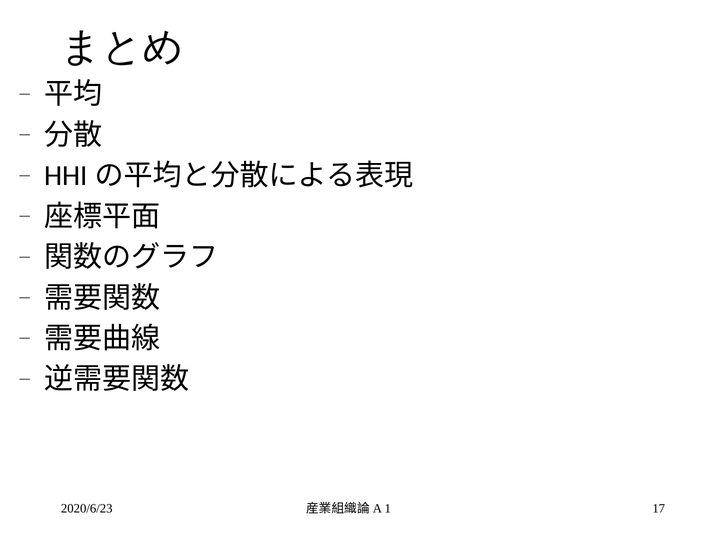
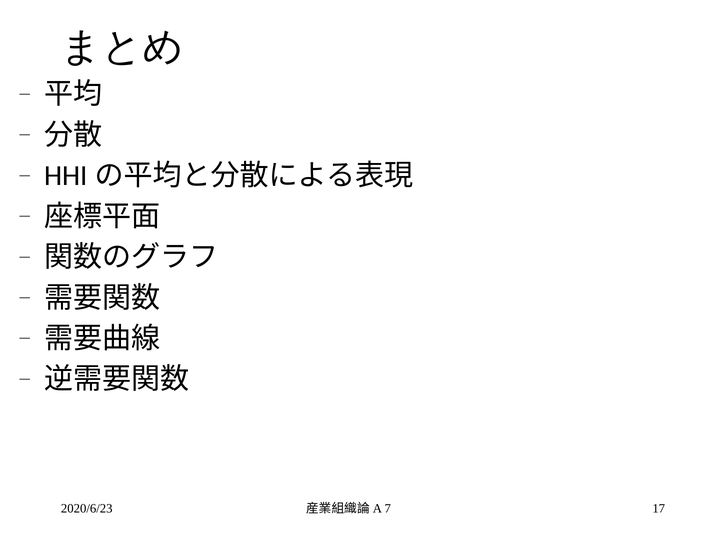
1: 1 -> 7
